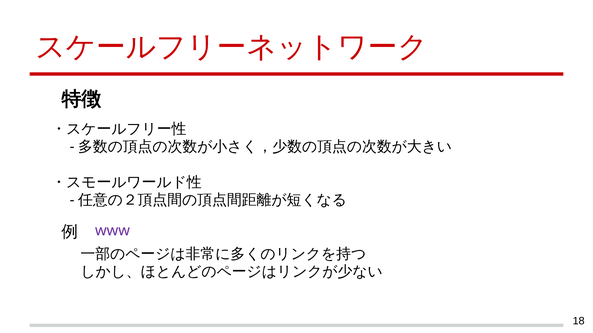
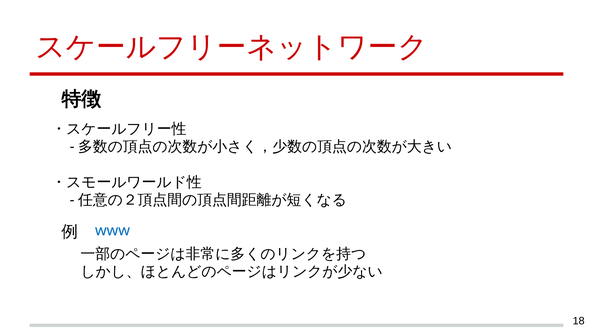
www colour: purple -> blue
